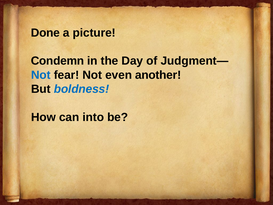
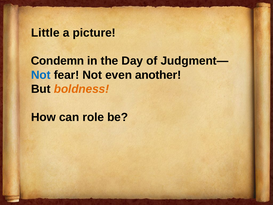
Done: Done -> Little
boldness colour: blue -> orange
into: into -> role
